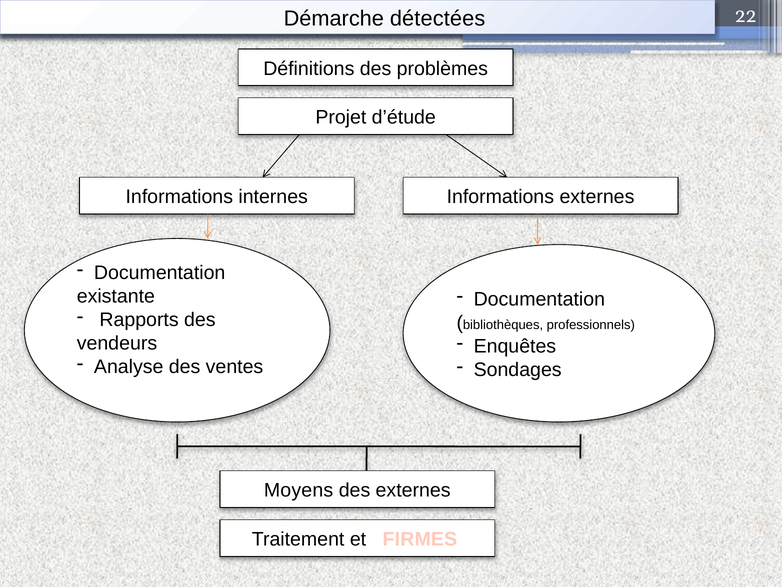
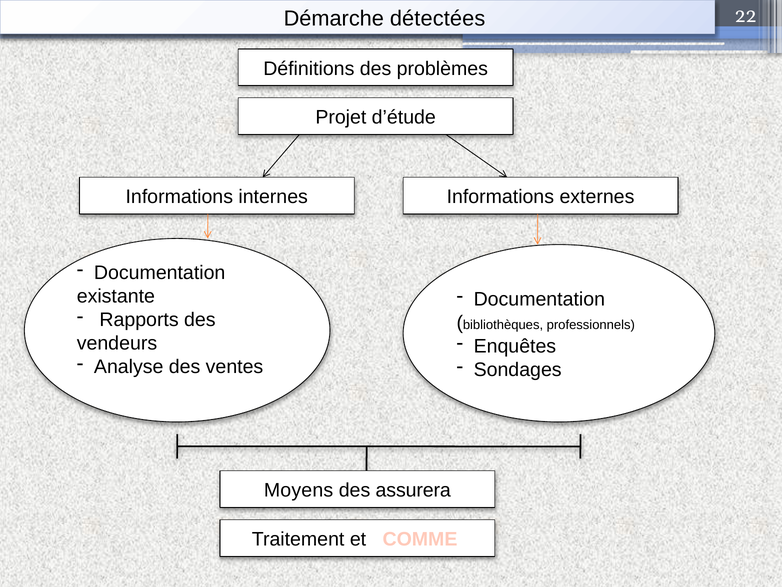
des externes: externes -> assurera
FIRMES: FIRMES -> COMME
